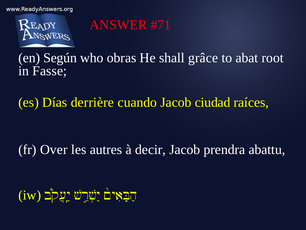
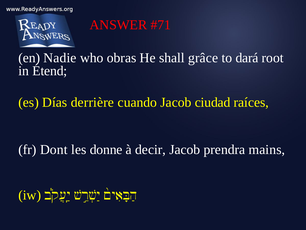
Según: Según -> Nadie
abat: abat -> dará
Fasse: Fasse -> Étend
Over: Over -> Dont
autres: autres -> donne
abattu: abattu -> mains
